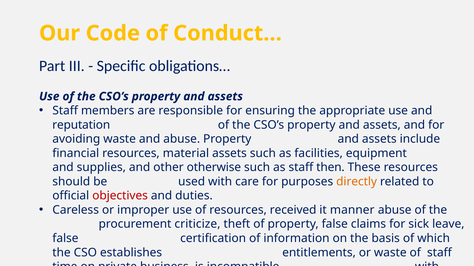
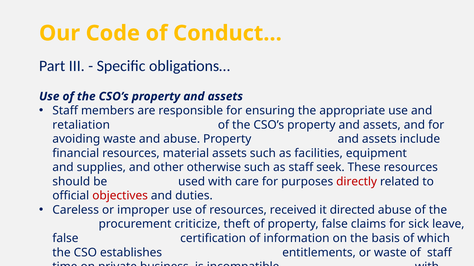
reputation: reputation -> retaliation
then: then -> seek
directly colour: orange -> red
manner: manner -> directed
